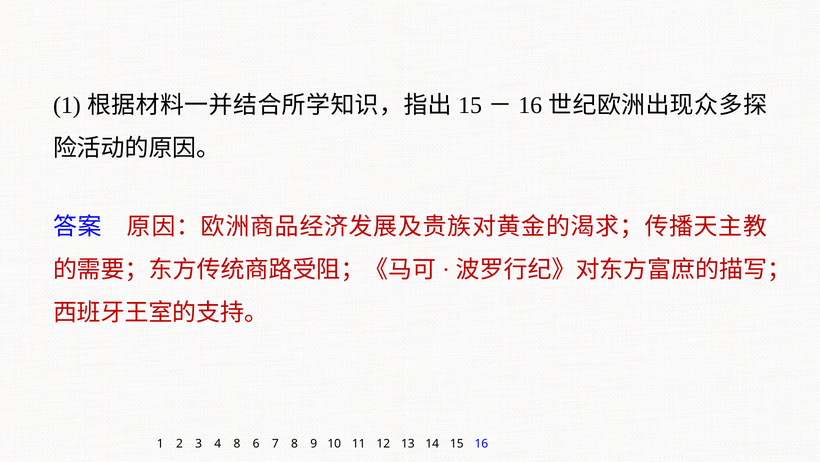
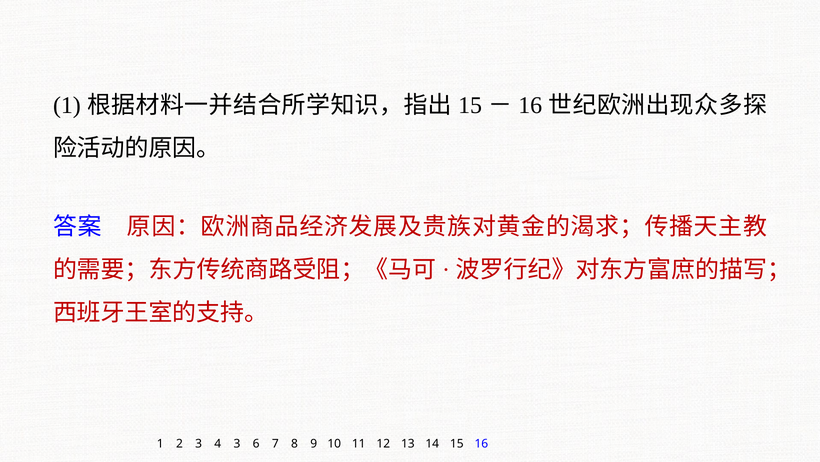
4 8: 8 -> 3
